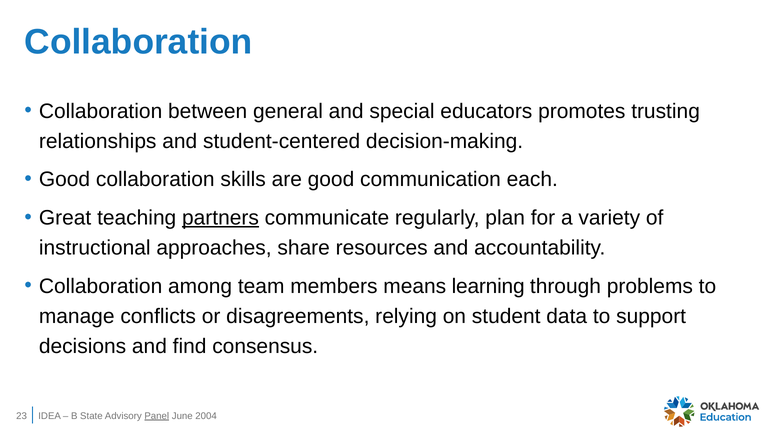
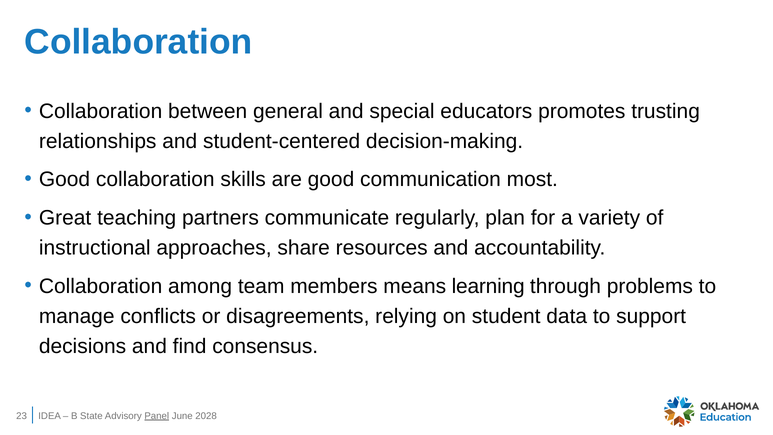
each: each -> most
partners underline: present -> none
2004: 2004 -> 2028
